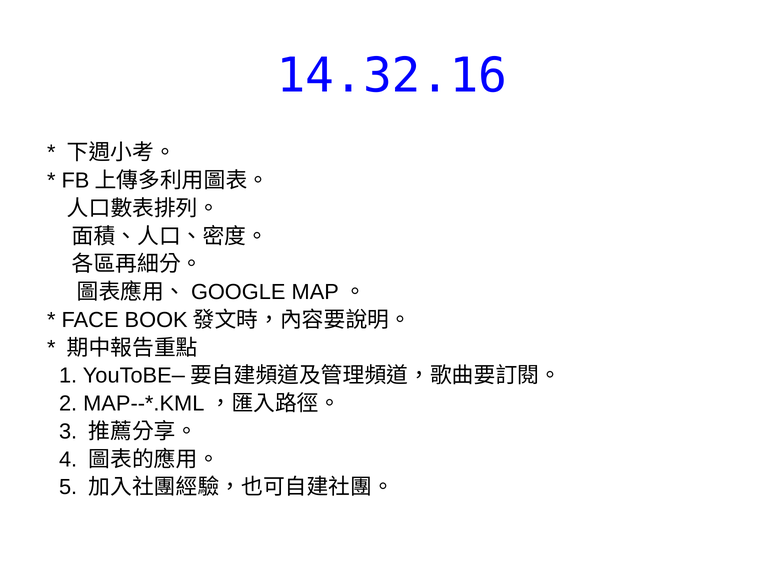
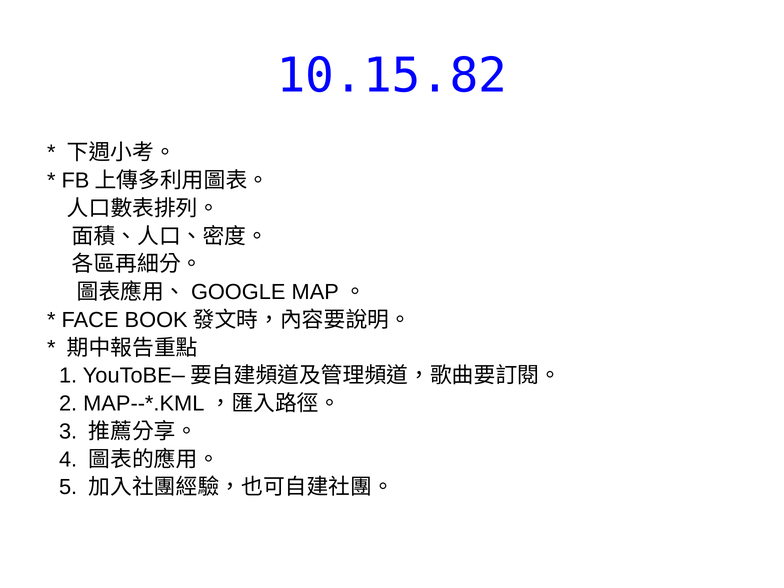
14.32.16: 14.32.16 -> 10.15.82
